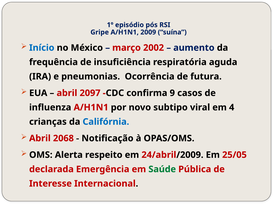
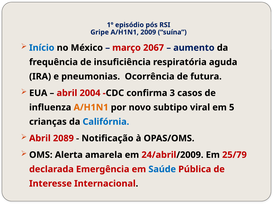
2002: 2002 -> 2067
2097: 2097 -> 2004
9: 9 -> 3
A/H1N1 at (91, 108) colour: red -> orange
4: 4 -> 5
2068: 2068 -> 2089
respeito: respeito -> amarela
25/05: 25/05 -> 25/79
Saúde colour: green -> blue
